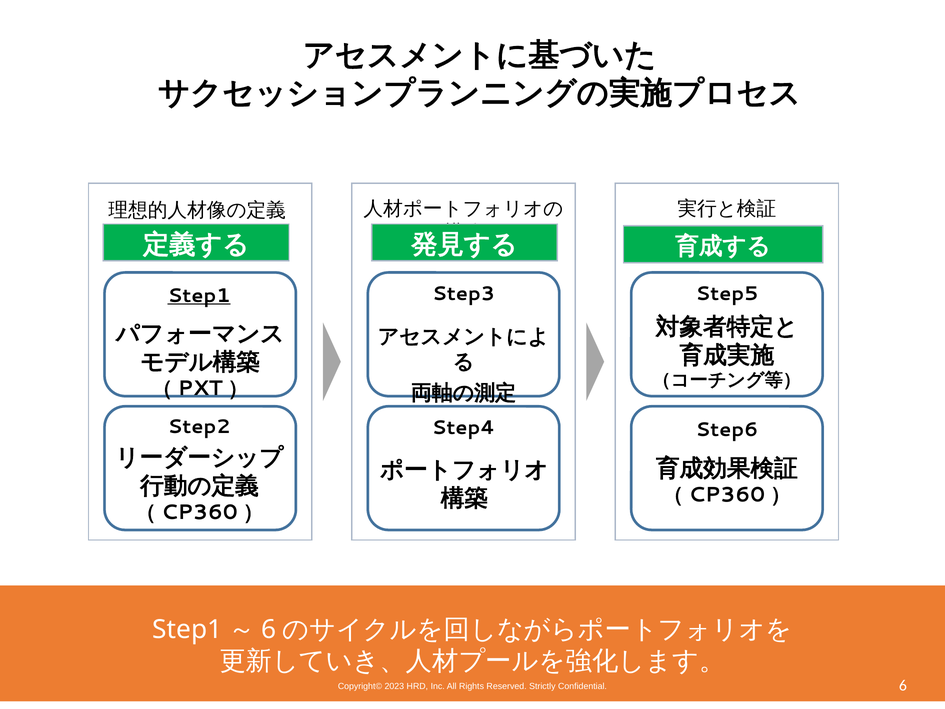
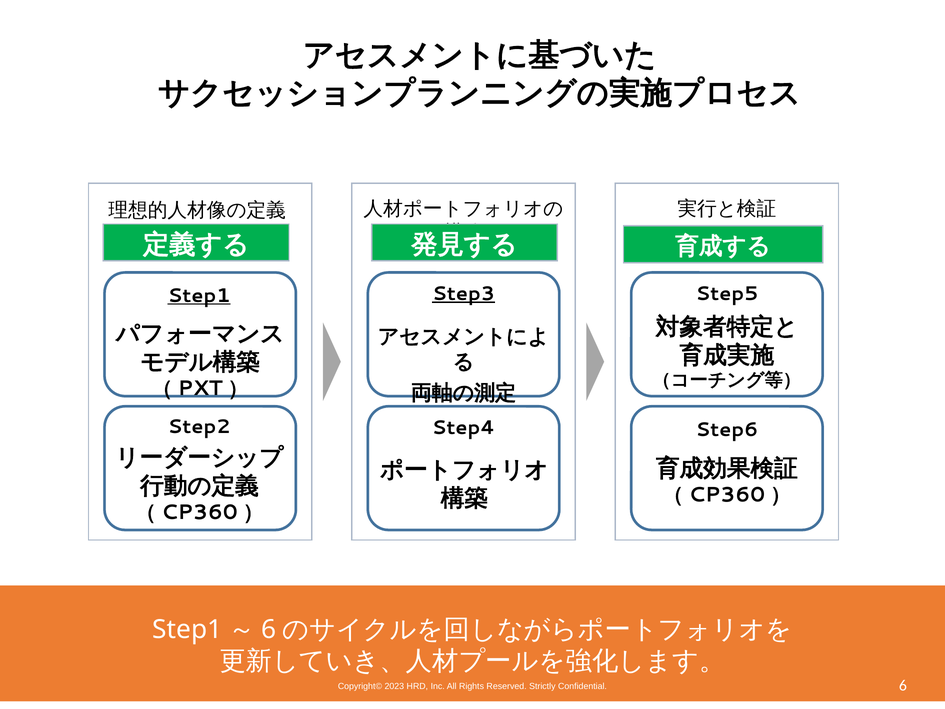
Step3 underline: none -> present
